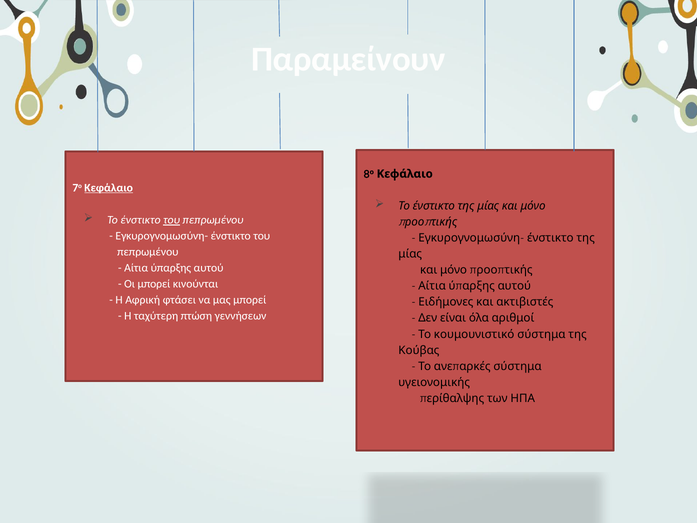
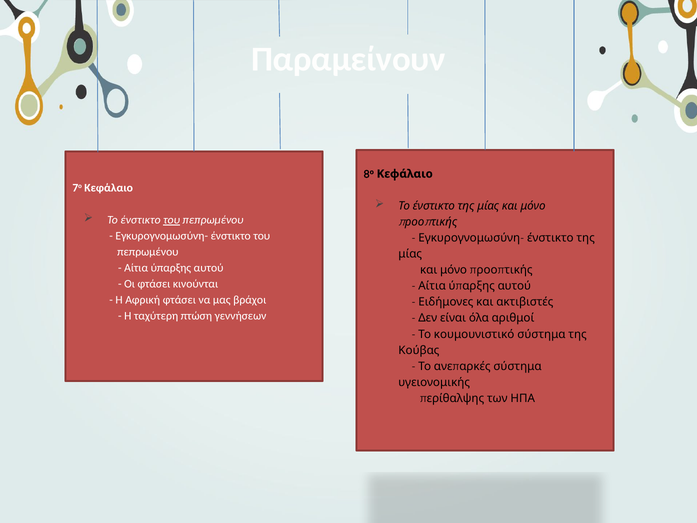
Κεφάλαιο at (109, 188) underline: present -> none
Οι μπορεί: μπορεί -> φτάσει
μας μπορεί: μπορεί -> βράχοι
